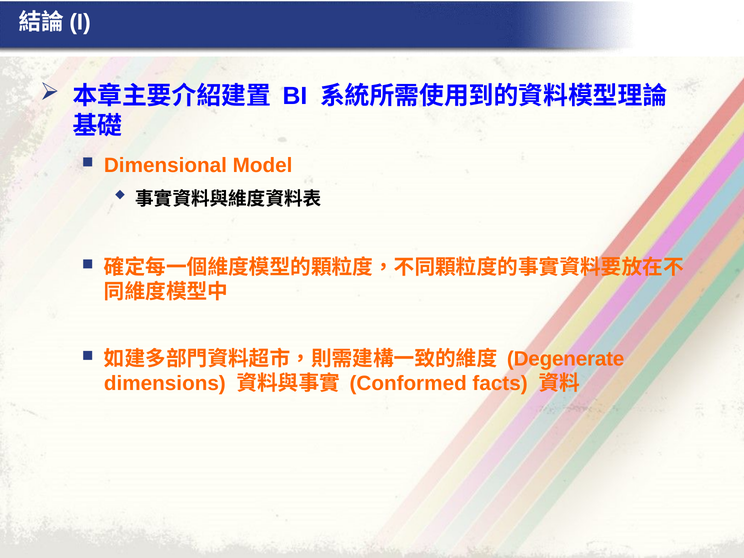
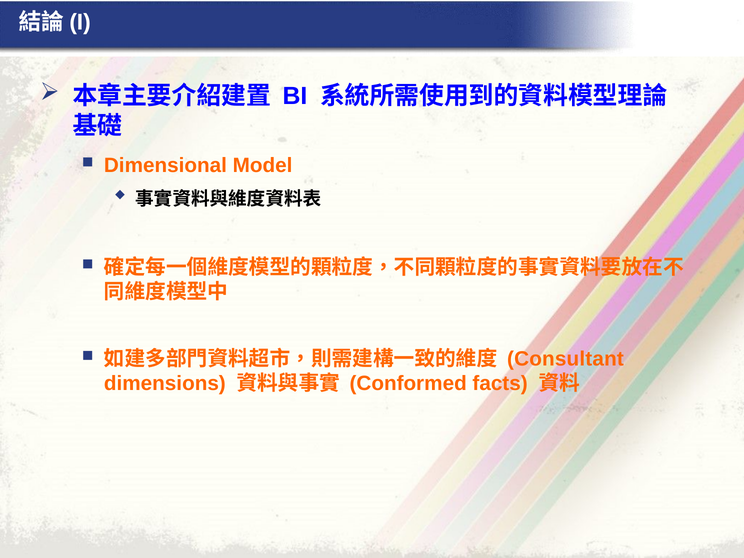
Degenerate: Degenerate -> Consultant
